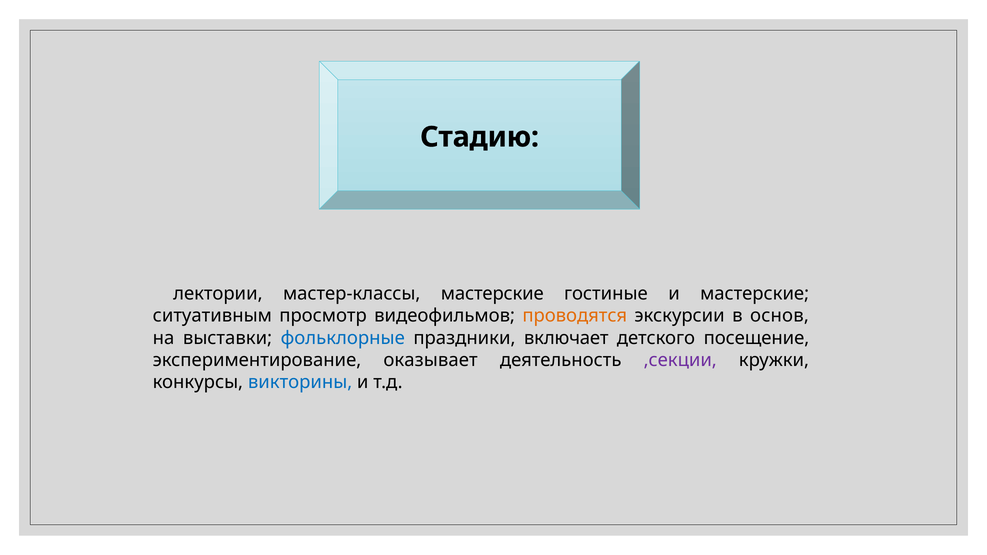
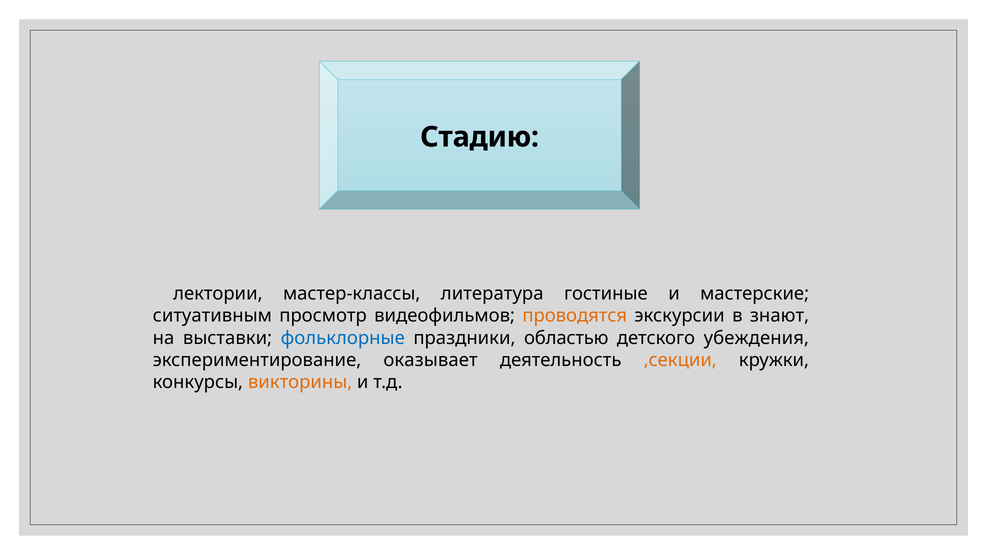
мастер-классы мастерские: мастерские -> литература
основ: основ -> знают
включает: включает -> областью
посещение: посещение -> убеждения
,секции colour: purple -> orange
викторины colour: blue -> orange
